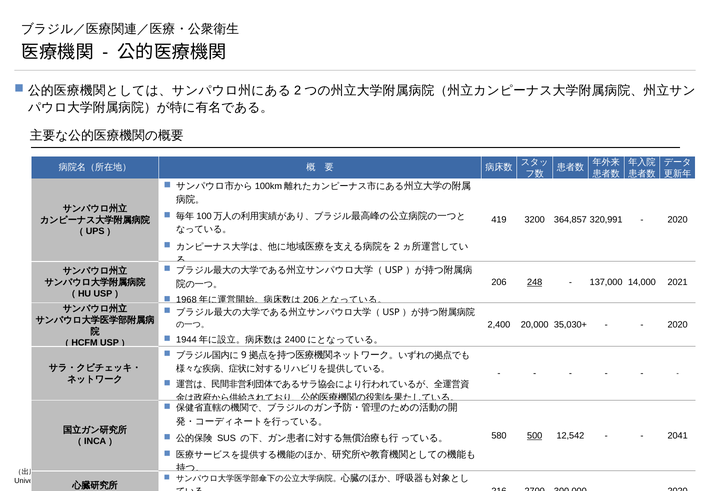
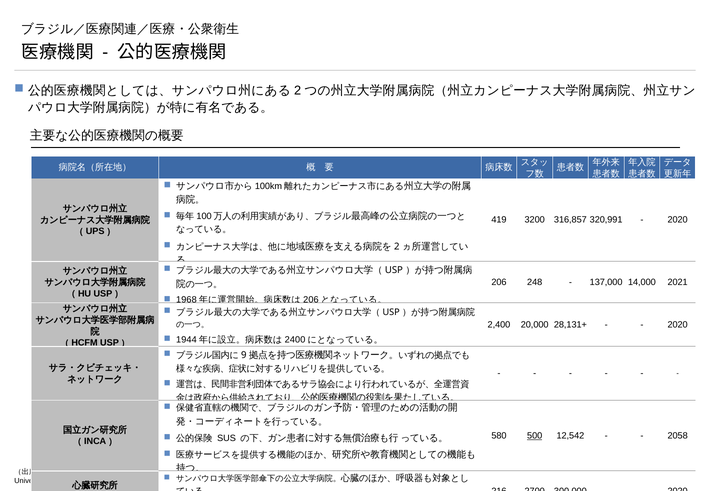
364,857: 364,857 -> 316,857
248 underline: present -> none
35,030+: 35,030+ -> 28,131+
2041: 2041 -> 2058
